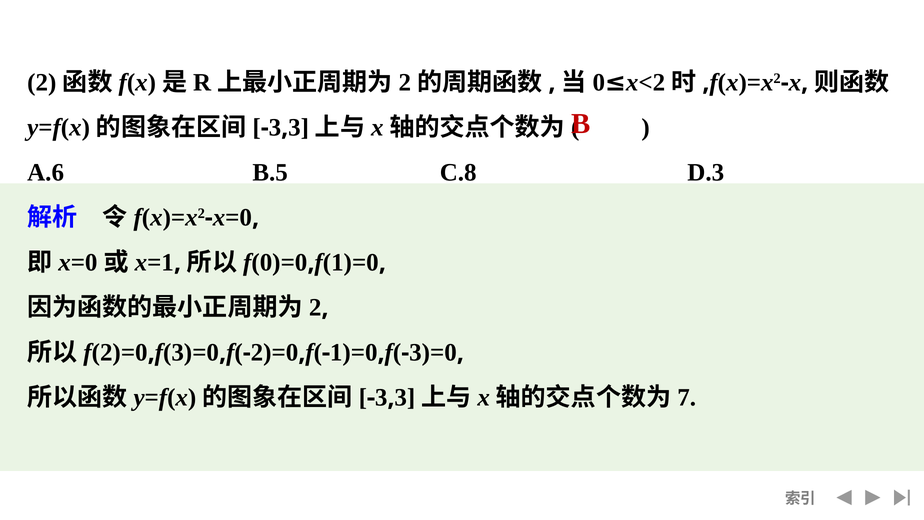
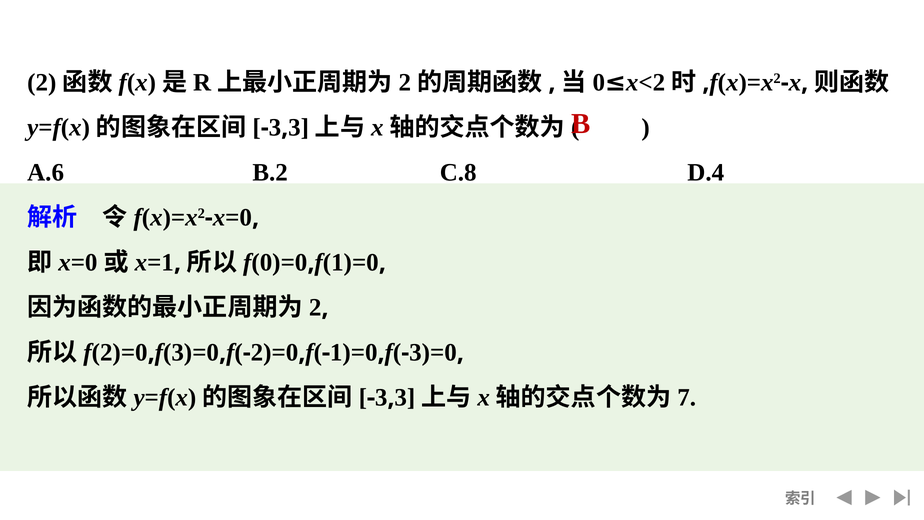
B.5: B.5 -> B.2
D.3: D.3 -> D.4
